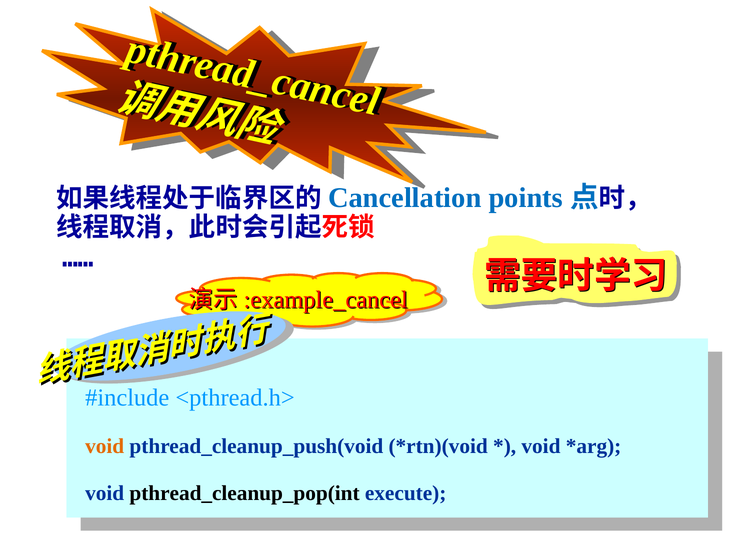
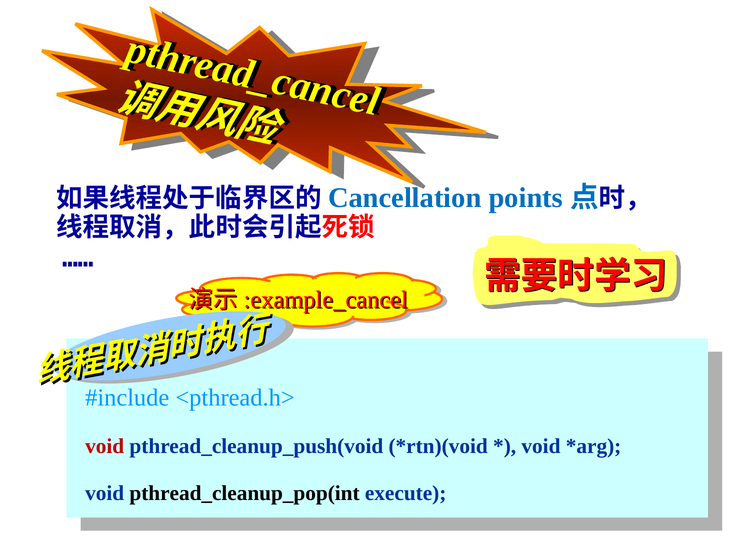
void at (105, 447) colour: orange -> red
